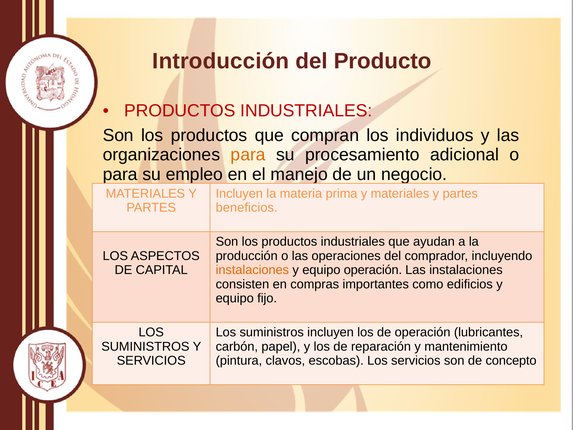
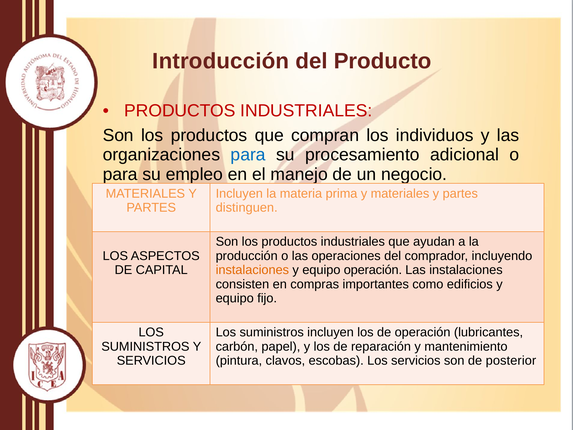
para at (248, 155) colour: orange -> blue
beneficios: beneficios -> distinguen
concepto: concepto -> posterior
